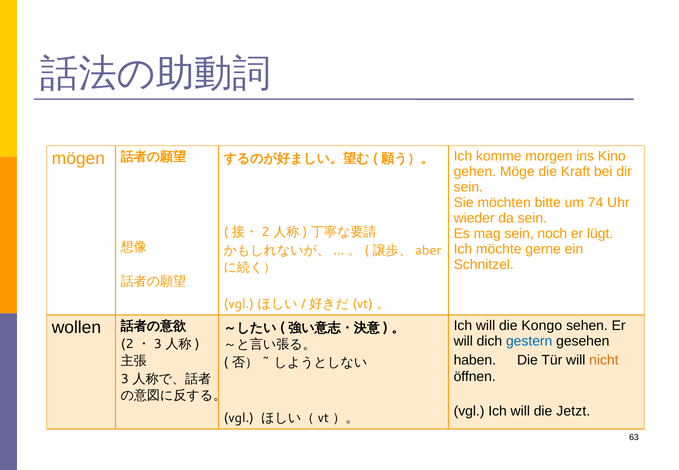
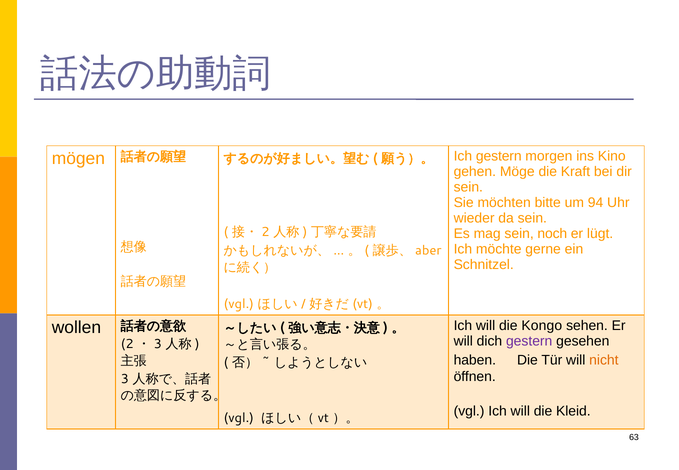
Ich komme: komme -> gestern
74: 74 -> 94
gestern at (529, 341) colour: blue -> purple
Jetzt: Jetzt -> Kleid
